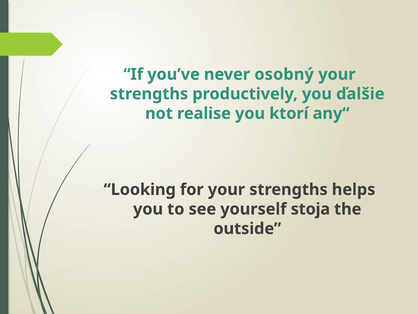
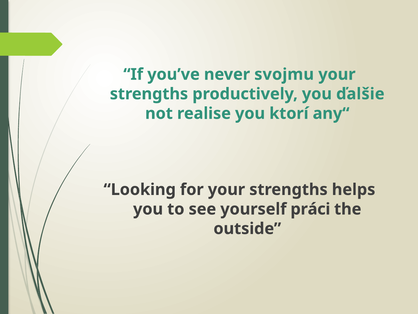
osobný: osobný -> svojmu
stoja: stoja -> práci
